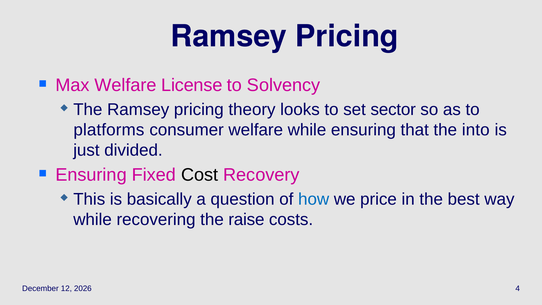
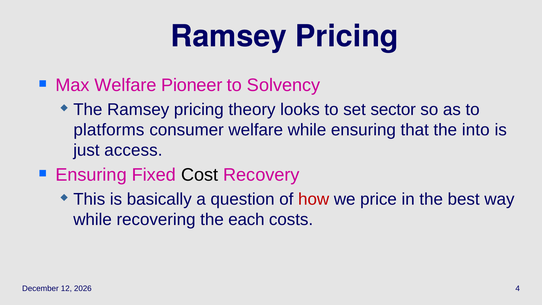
License: License -> Pioneer
divided: divided -> access
how colour: blue -> red
raise: raise -> each
